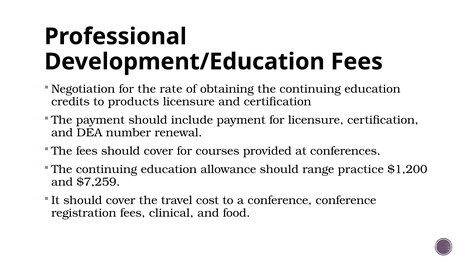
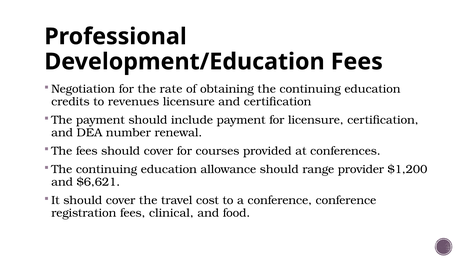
products: products -> revenues
practice: practice -> provider
$7,259: $7,259 -> $6,621
